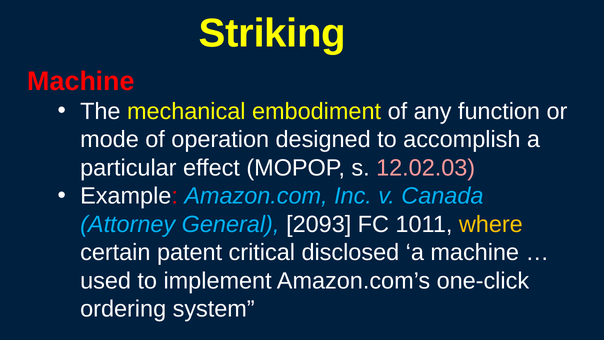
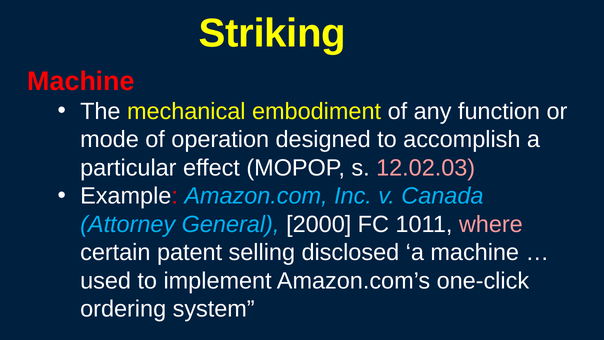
2093: 2093 -> 2000
where colour: yellow -> pink
critical: critical -> selling
